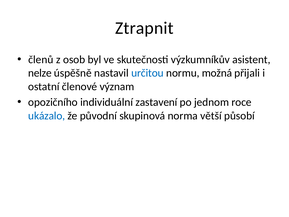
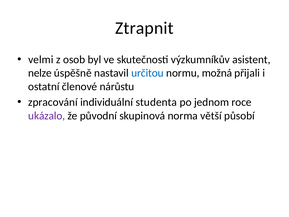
členů: členů -> velmi
význam: význam -> nárůstu
opozičního: opozičního -> zpracování
zastavení: zastavení -> studenta
ukázalo colour: blue -> purple
